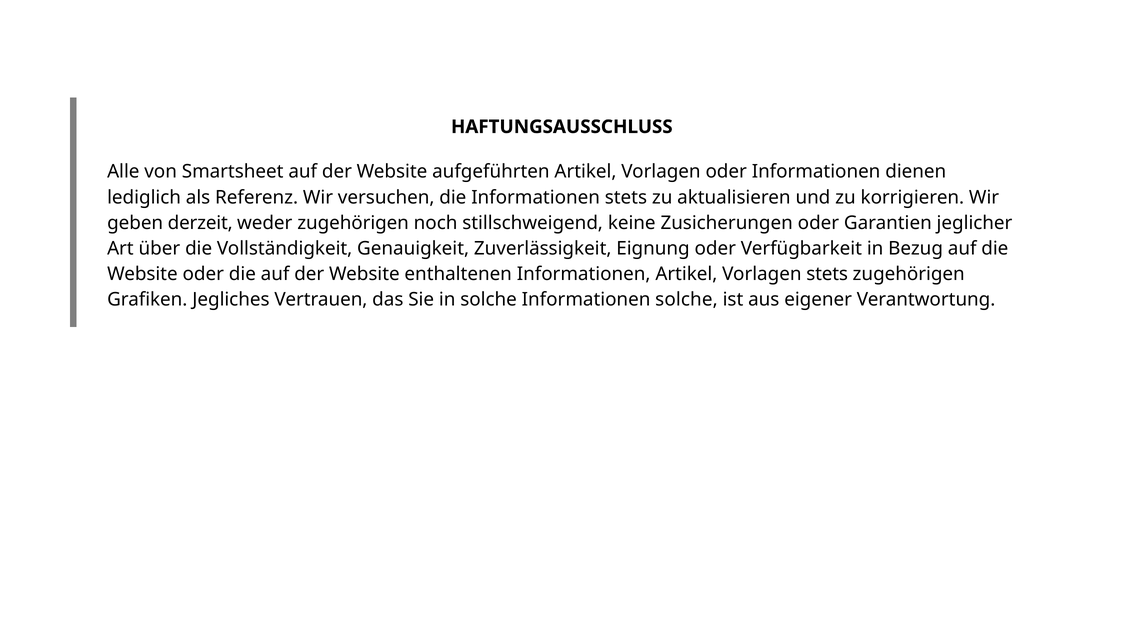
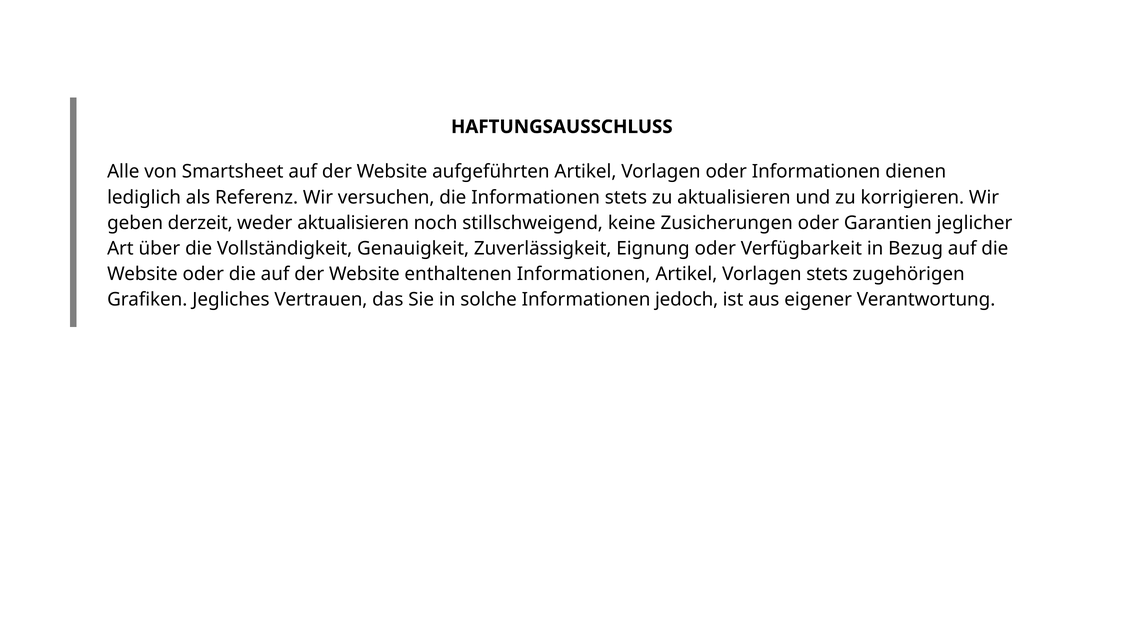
weder zugehörigen: zugehörigen -> aktualisieren
Informationen solche: solche -> jedoch
